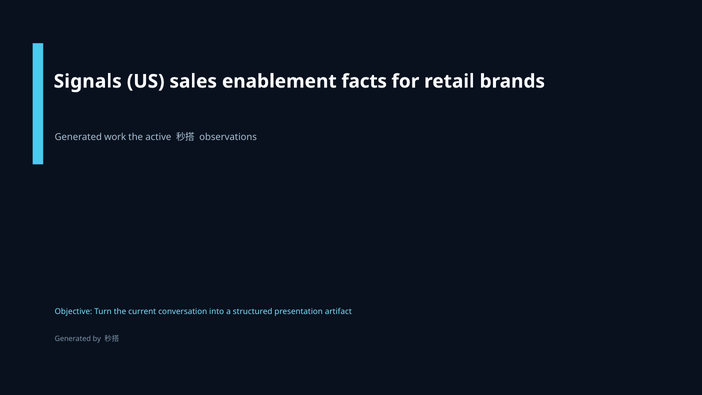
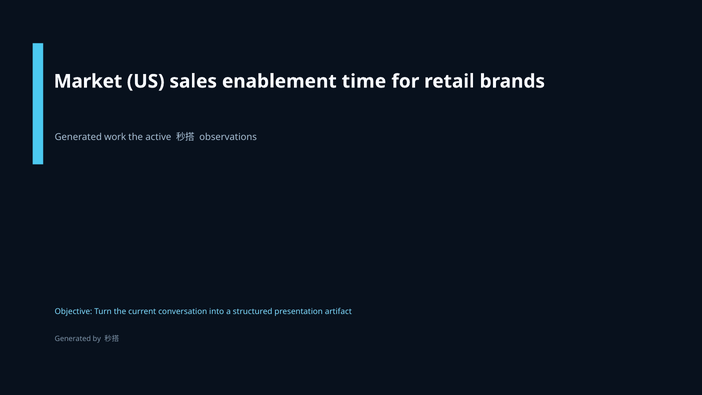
Signals: Signals -> Market
facts: facts -> time
